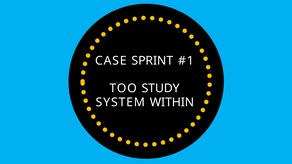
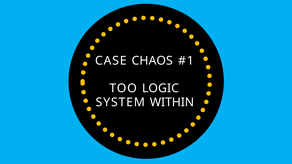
SPRINT: SPRINT -> CHAOS
STUDY: STUDY -> LOGIC
